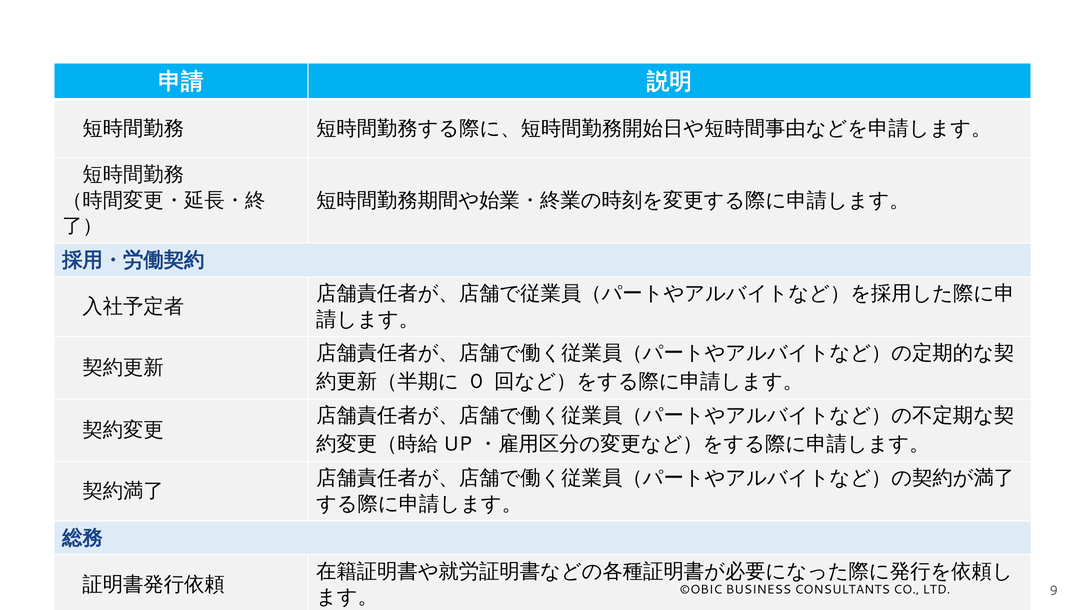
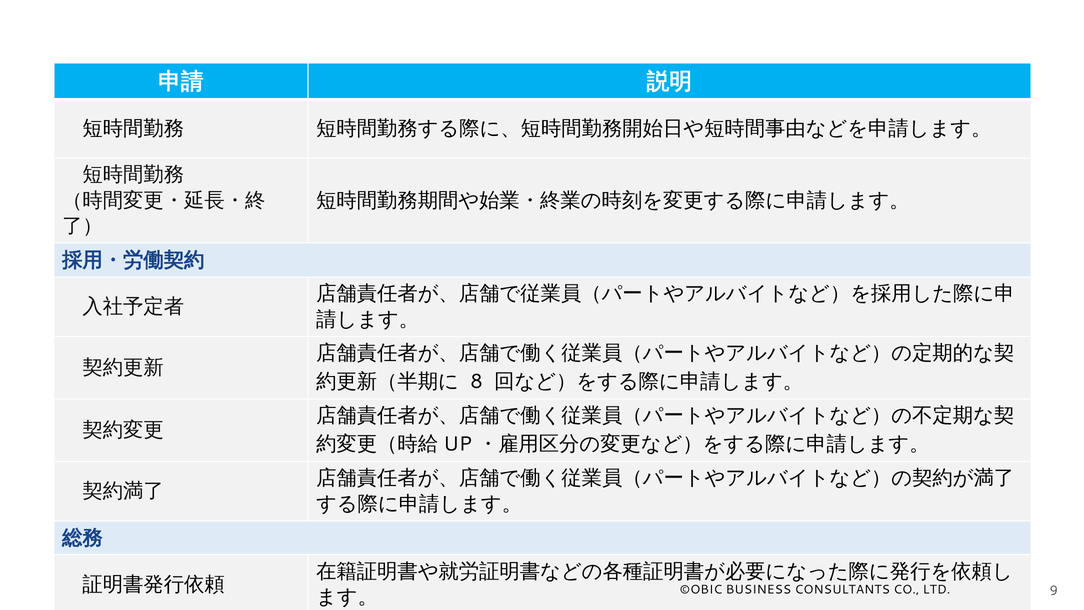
0: 0 -> 8
